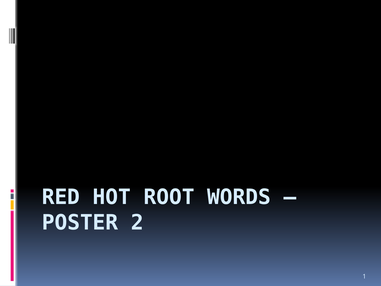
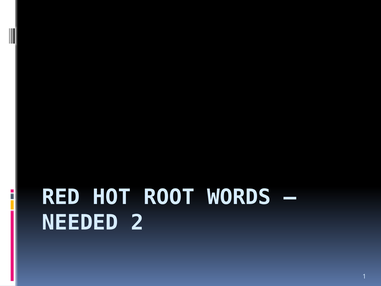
POSTER: POSTER -> NEEDED
